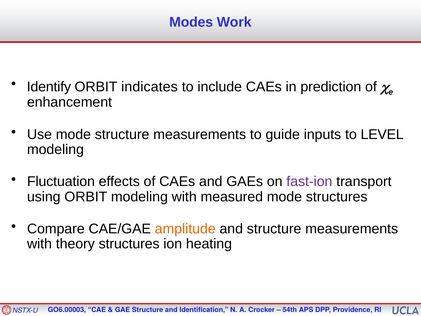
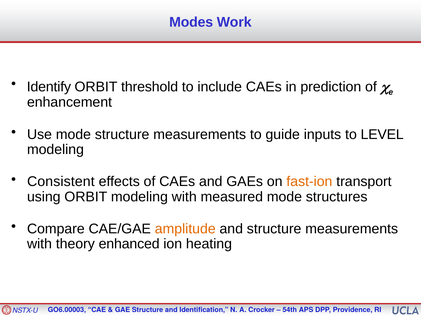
indicates: indicates -> threshold
Fluctuation: Fluctuation -> Consistent
fast-ion colour: purple -> orange
theory structures: structures -> enhanced
